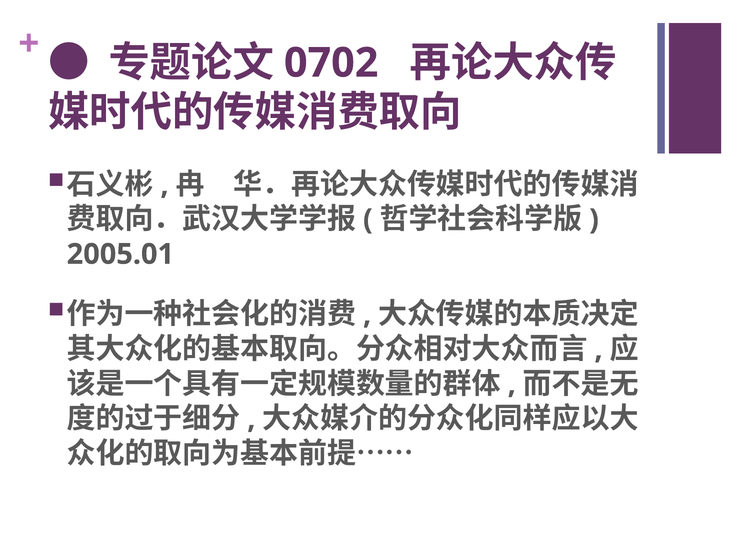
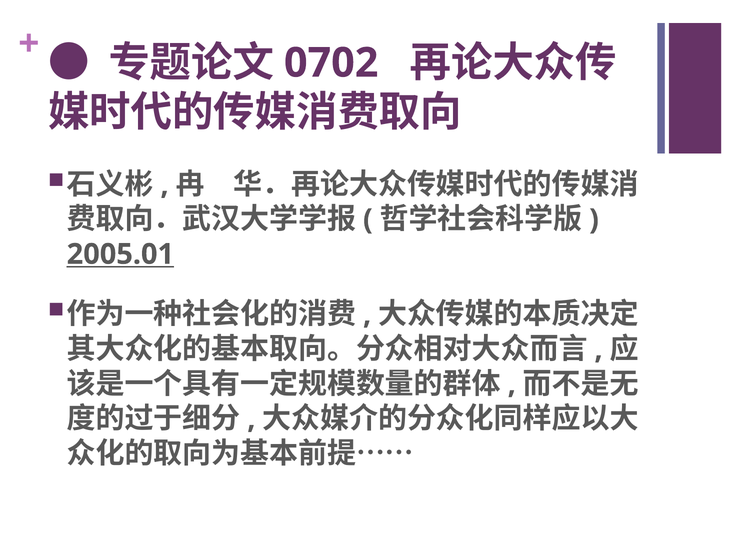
2005.01 underline: none -> present
